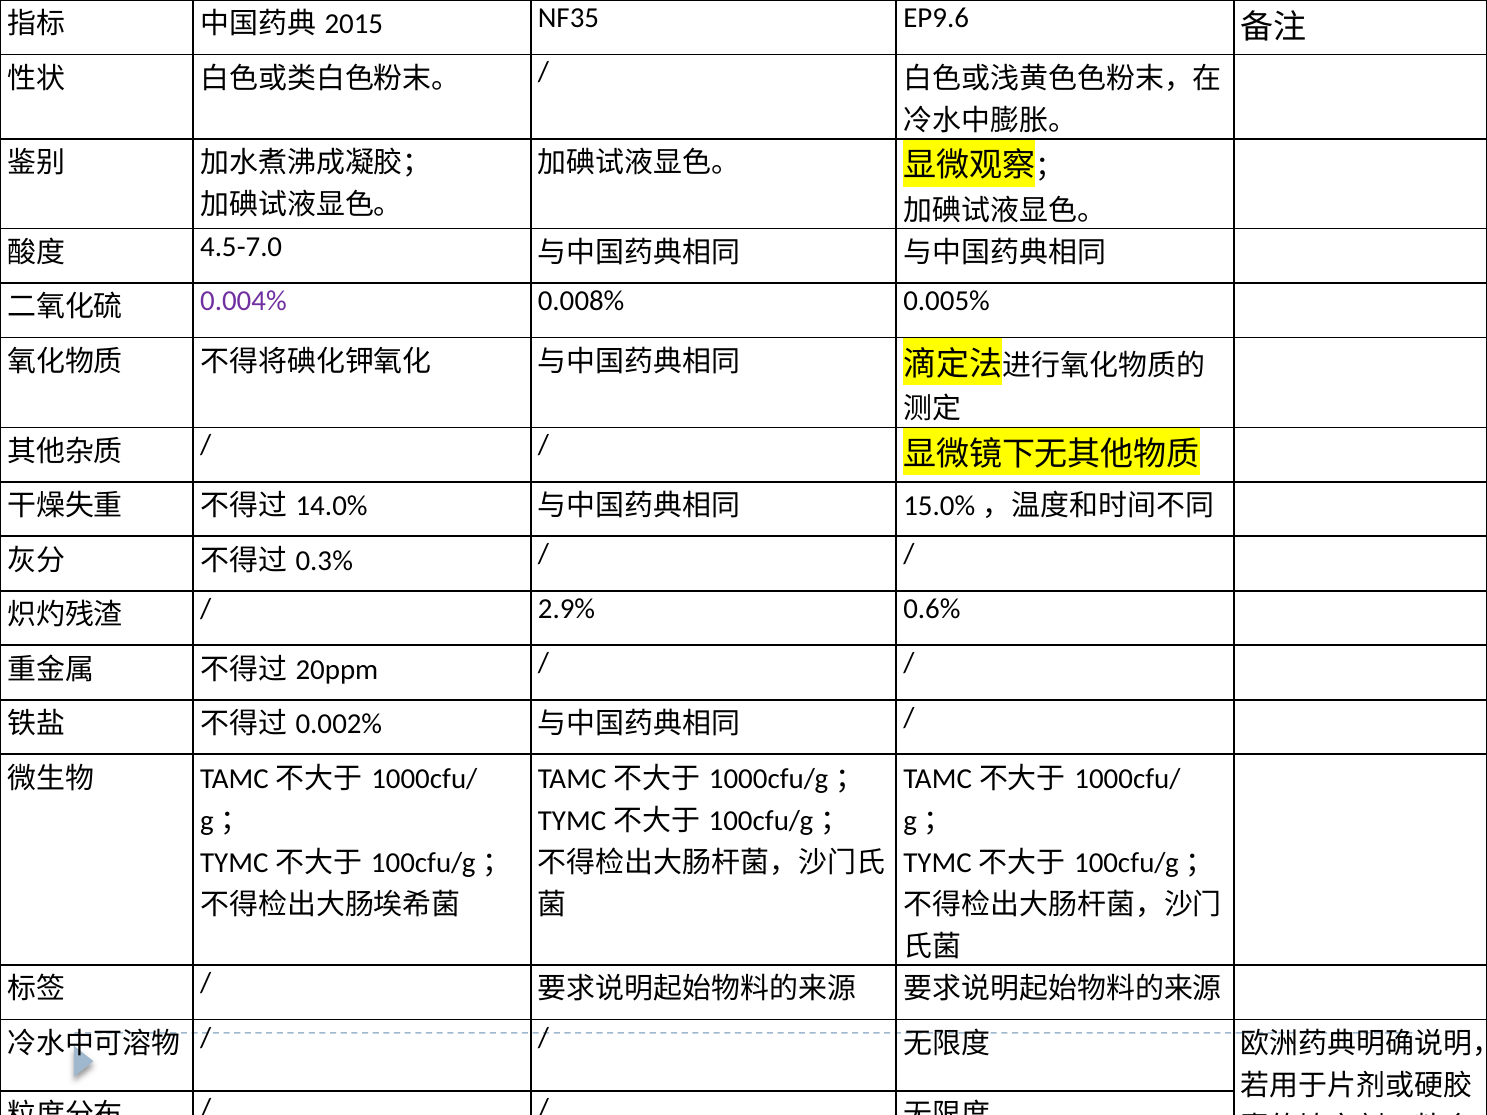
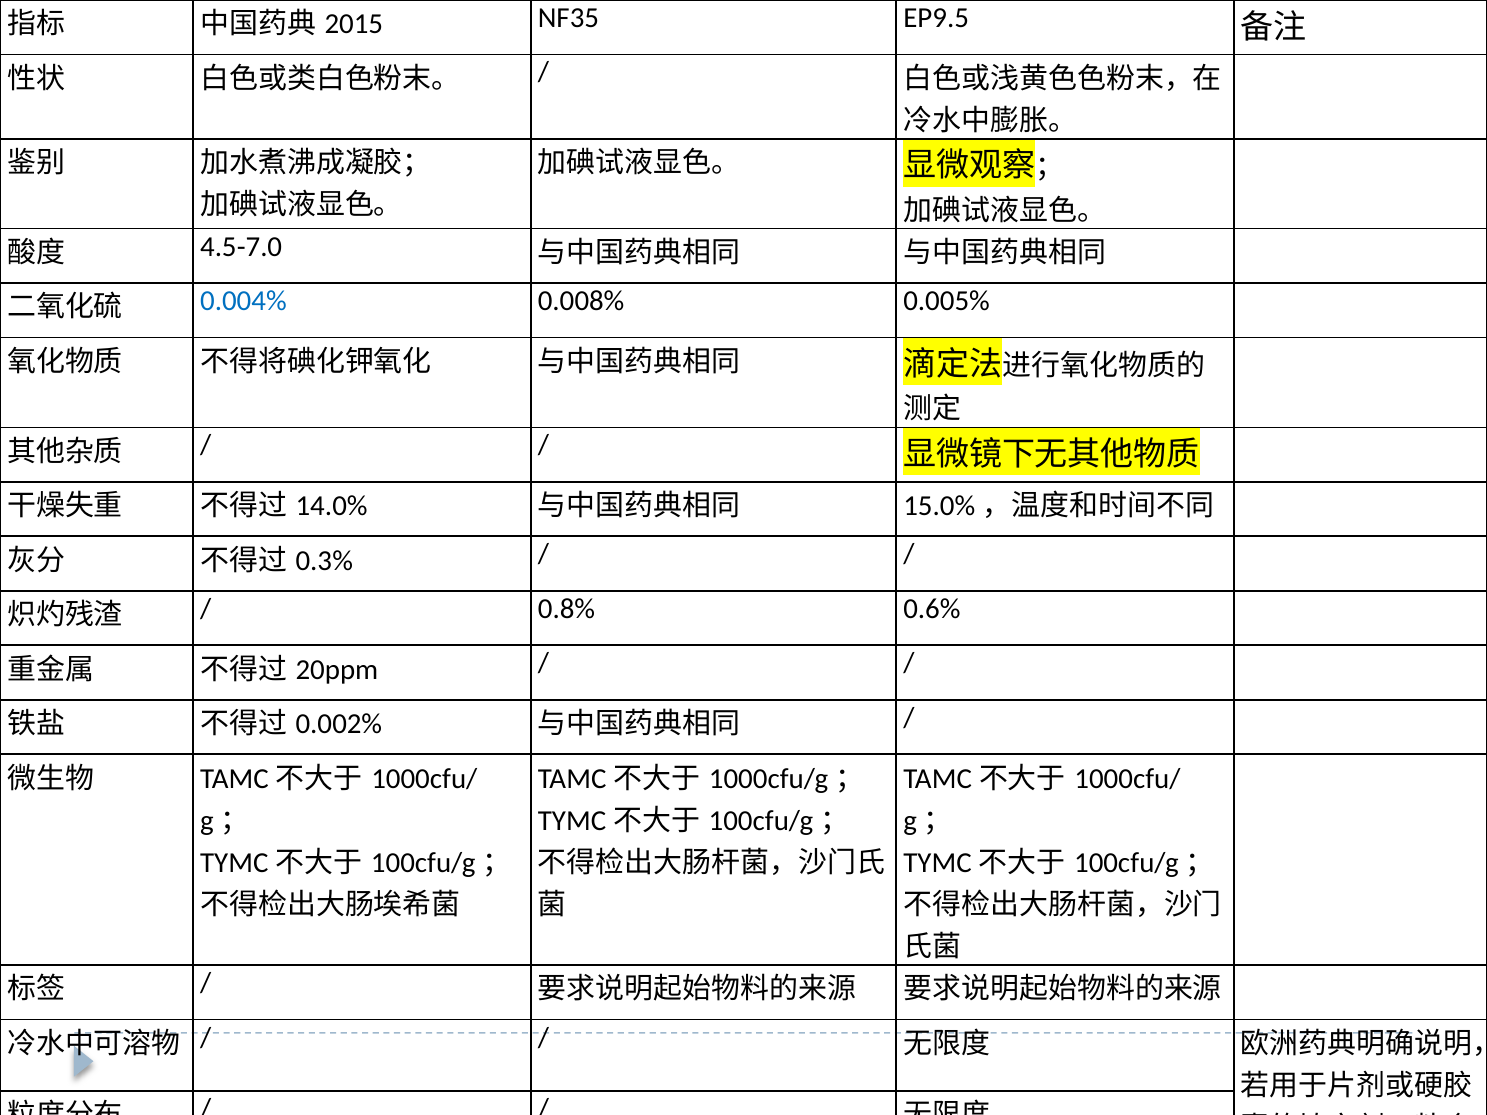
EP9.6: EP9.6 -> EP9.5
0.004% colour: purple -> blue
2.9%: 2.9% -> 0.8%
